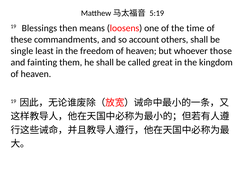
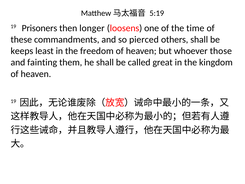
Blessings: Blessings -> Prisoners
means: means -> longer
account: account -> pierced
single: single -> keeps
